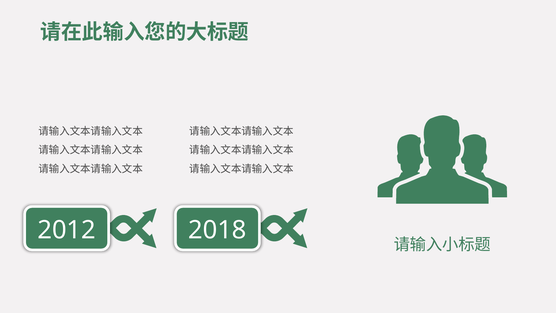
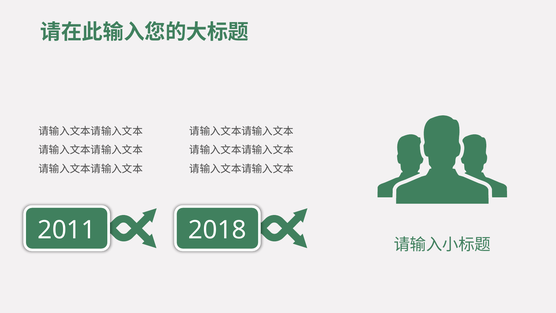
2012: 2012 -> 2011
